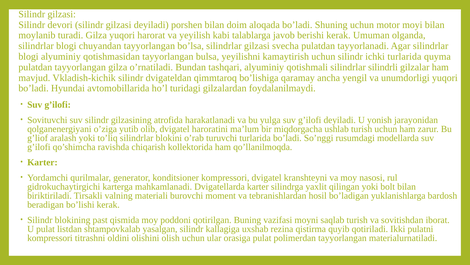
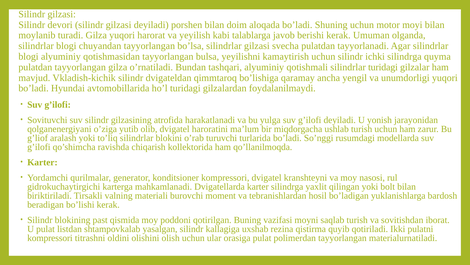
ichki turlarida: turlarida -> silindrga
silindrlar silindrli: silindrli -> turidagi
